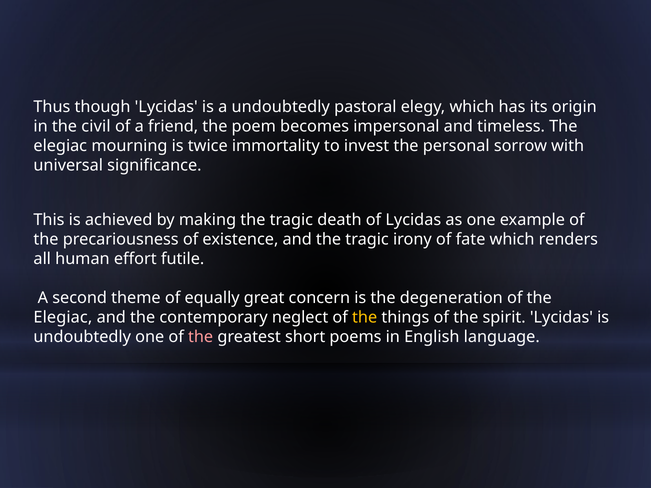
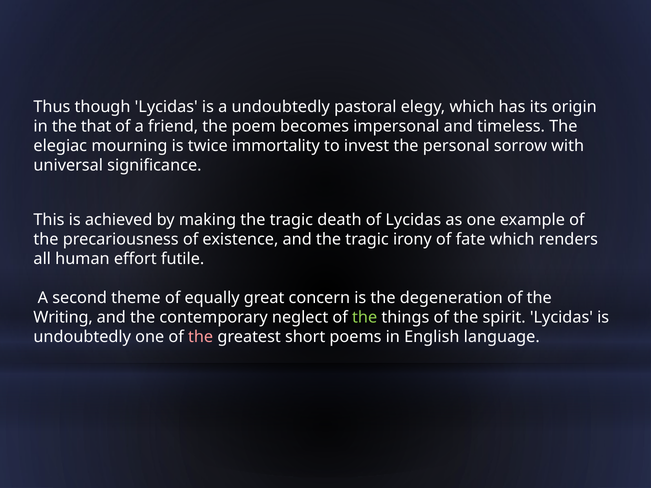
civil: civil -> that
Elegiac at (63, 318): Elegiac -> Writing
the at (365, 318) colour: yellow -> light green
